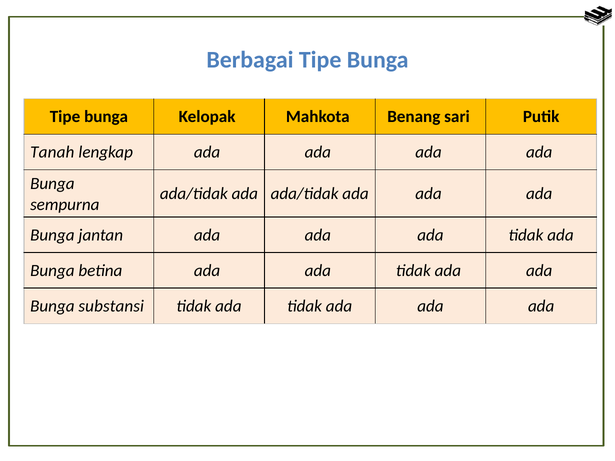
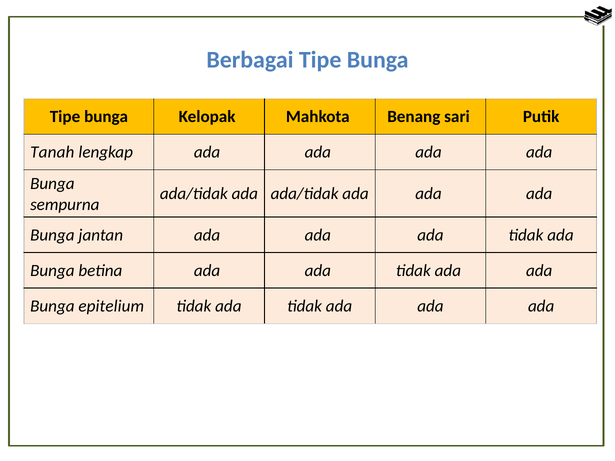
substansi: substansi -> epitelium
